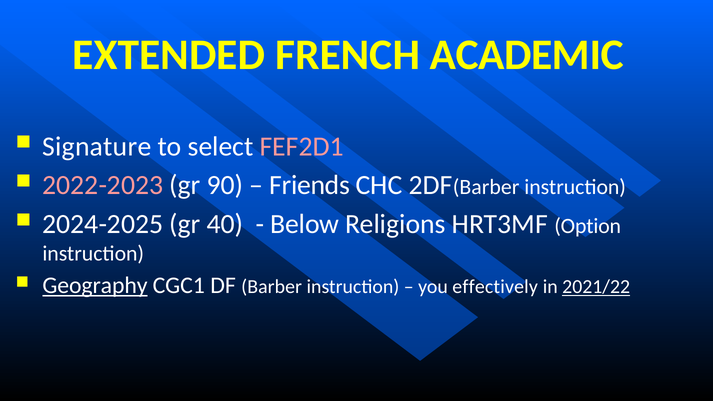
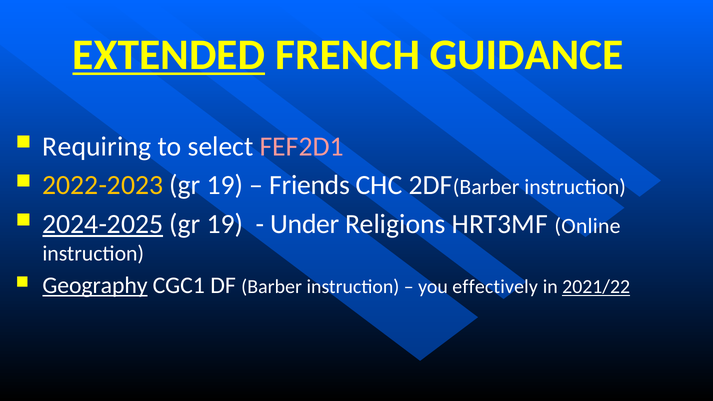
EXTENDED underline: none -> present
ACADEMIC: ACADEMIC -> GUIDANCE
Signature: Signature -> Requiring
2022-2023 colour: pink -> yellow
90 at (225, 185): 90 -> 19
2024-2025 underline: none -> present
40 at (225, 224): 40 -> 19
Below: Below -> Under
Option: Option -> Online
